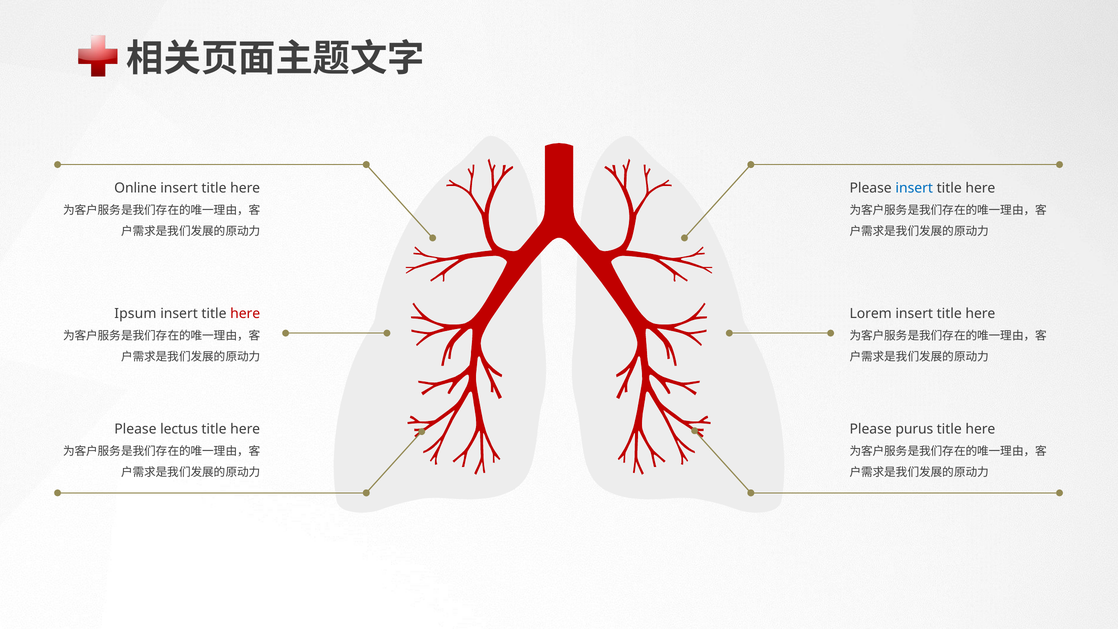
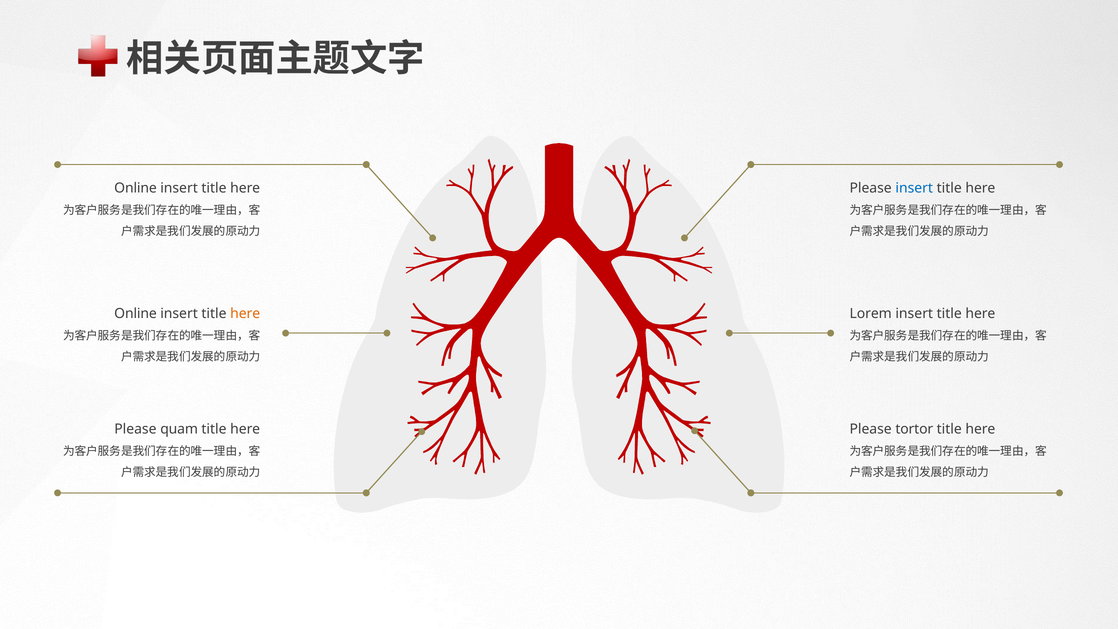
Ipsum at (135, 313): Ipsum -> Online
here at (245, 313) colour: red -> orange
lectus: lectus -> quam
purus: purus -> tortor
